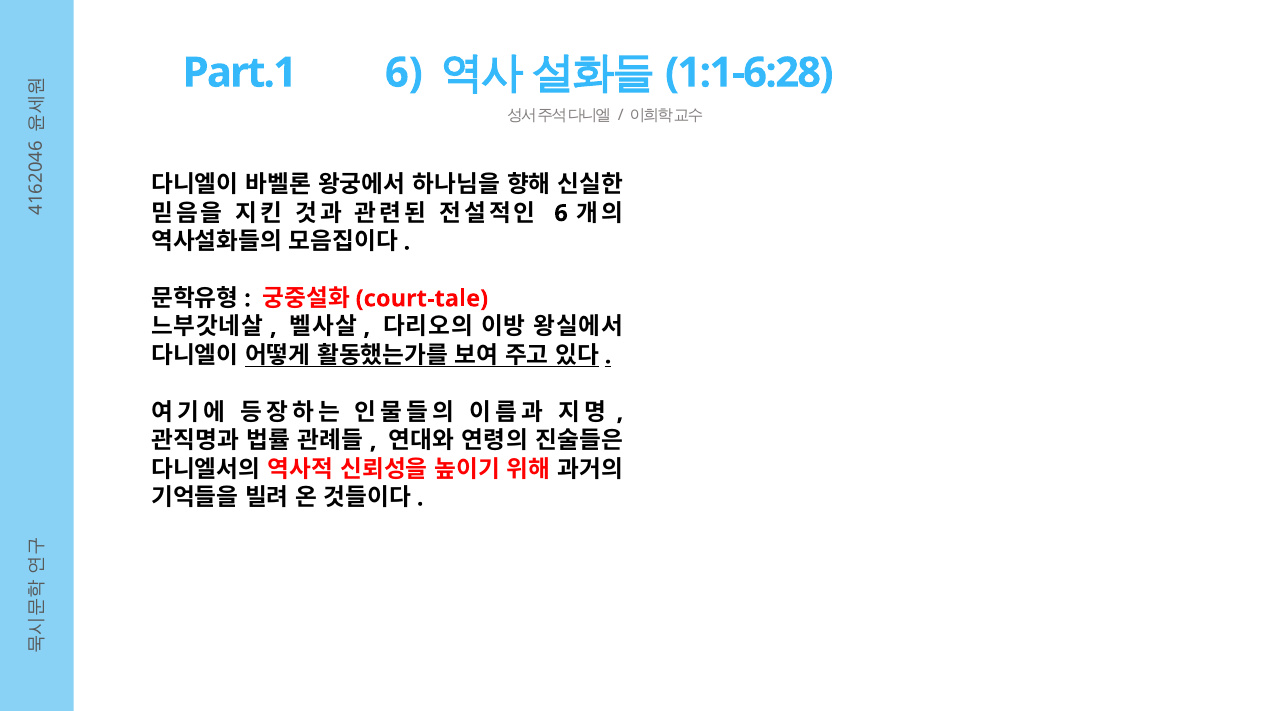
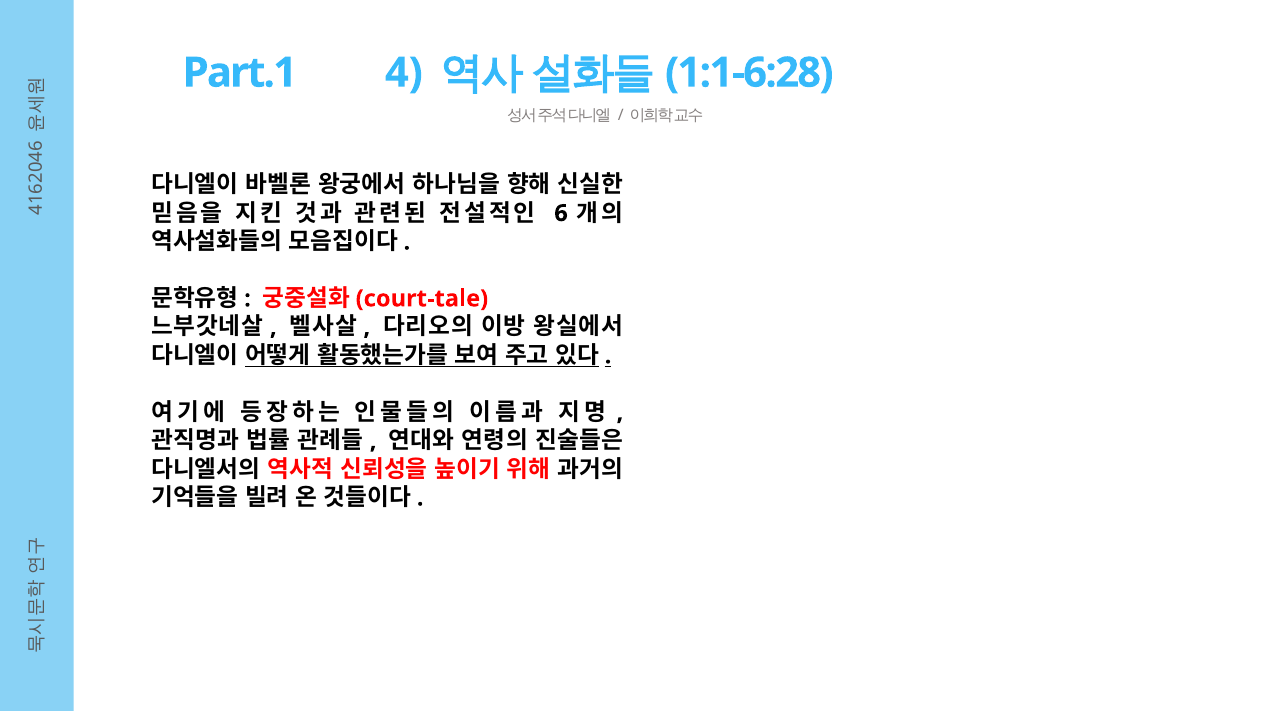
Part.1 6: 6 -> 4
